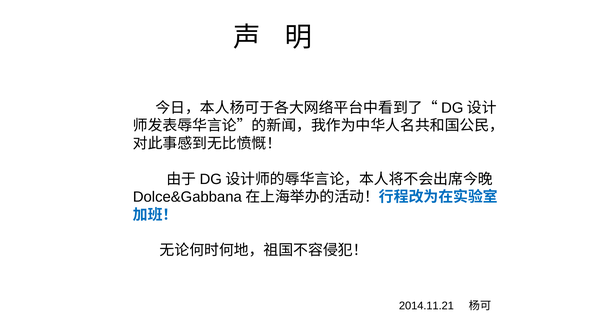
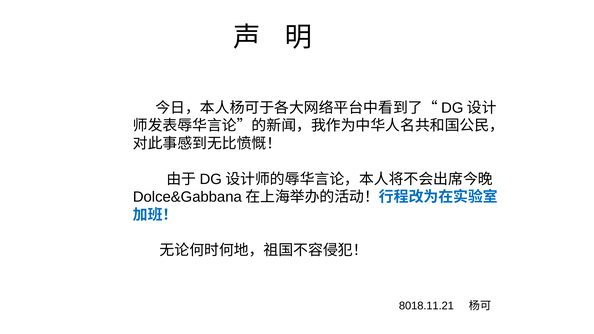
2014.11.21: 2014.11.21 -> 8018.11.21
